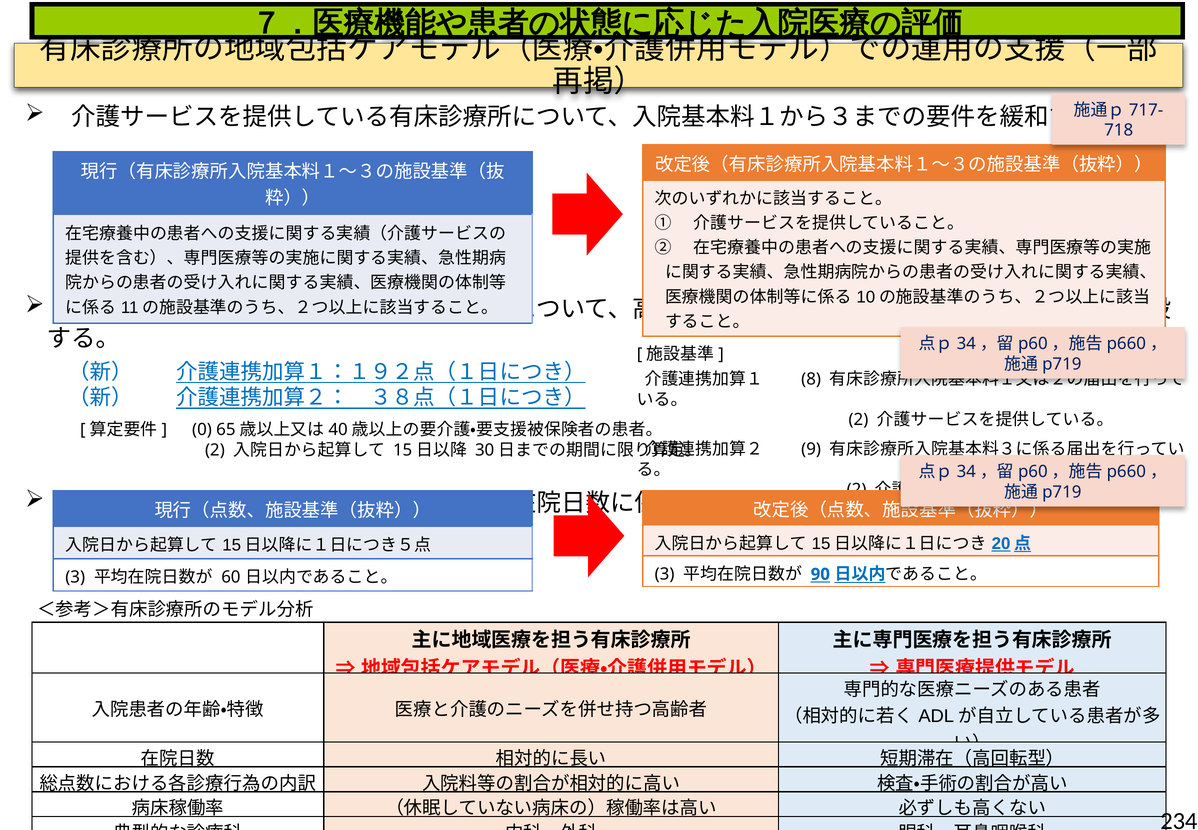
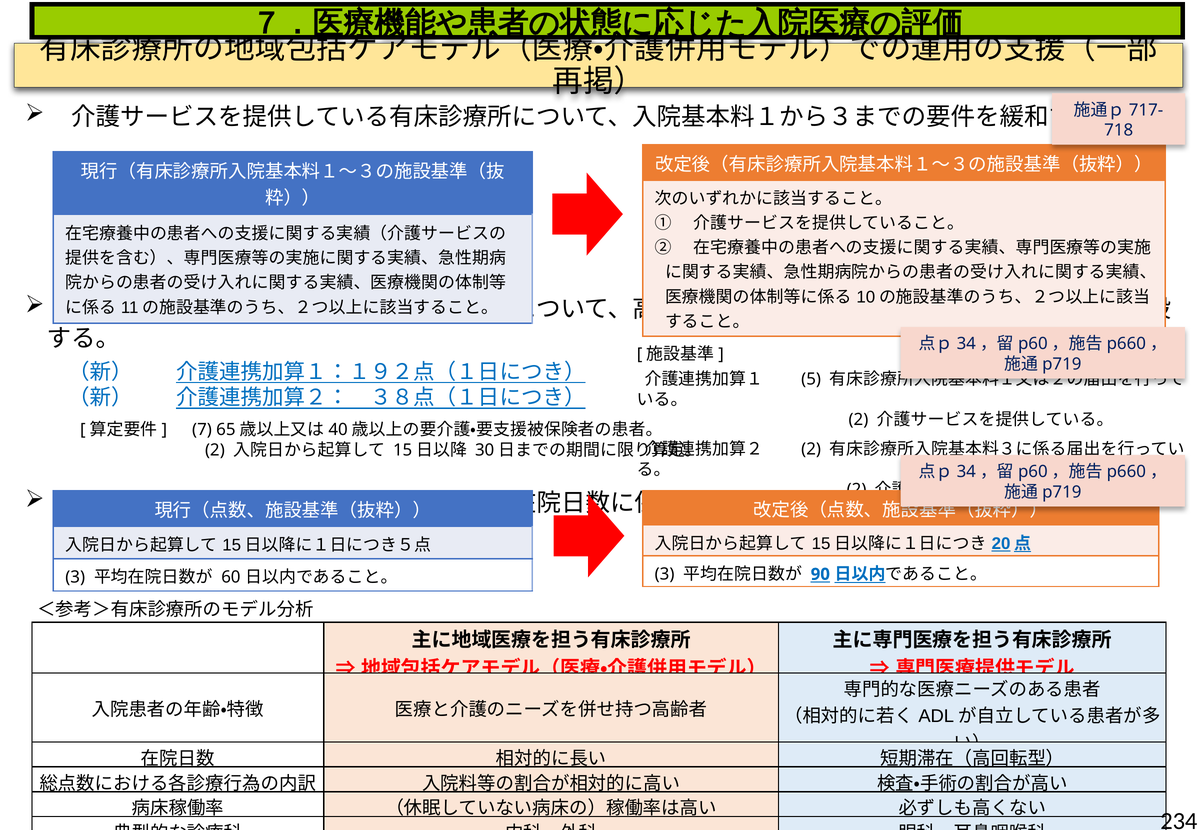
8: 8 -> 5
0: 0 -> 7
9 at (811, 449): 9 -> 2
